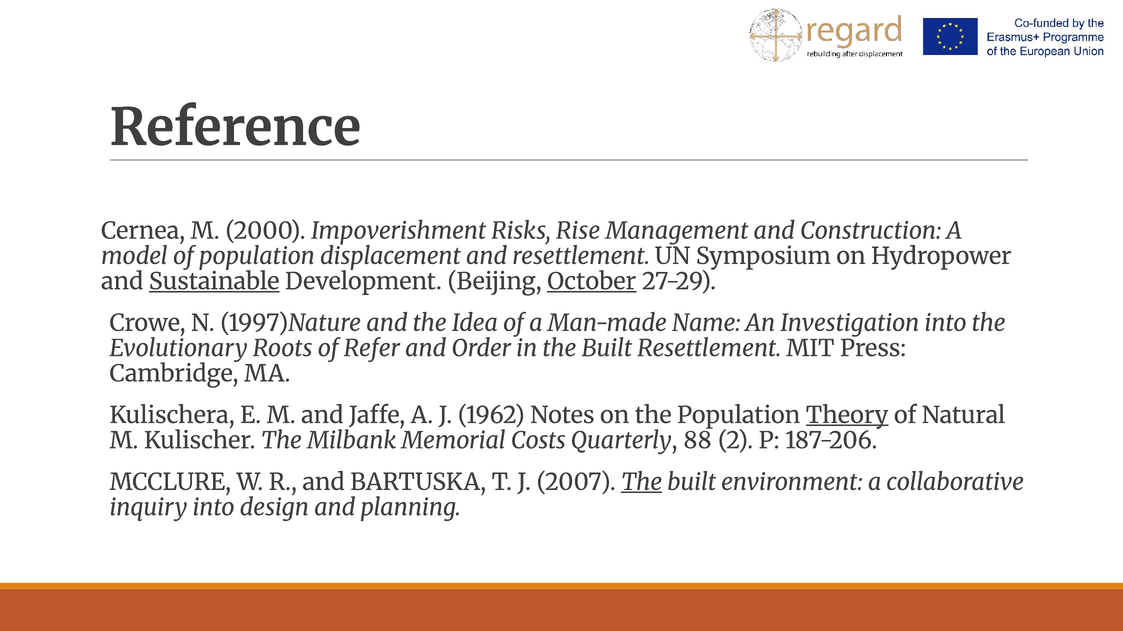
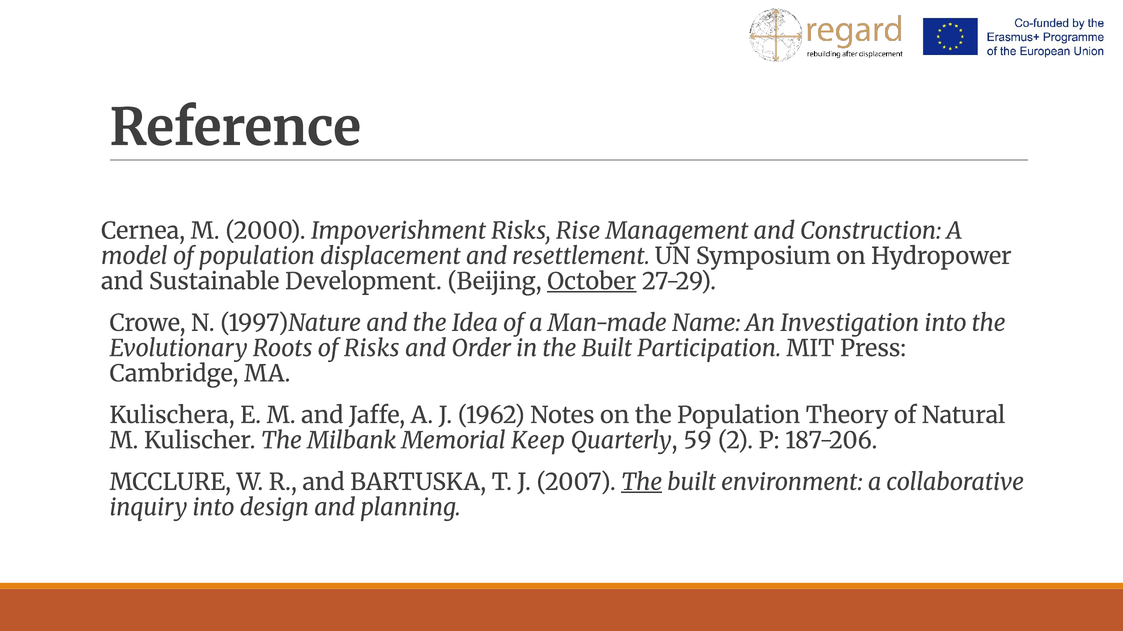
Sustainable underline: present -> none
of Refer: Refer -> Risks
Built Resettlement: Resettlement -> Participation
Theory underline: present -> none
Costs: Costs -> Keep
88: 88 -> 59
